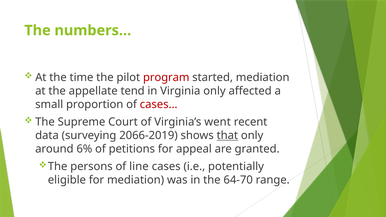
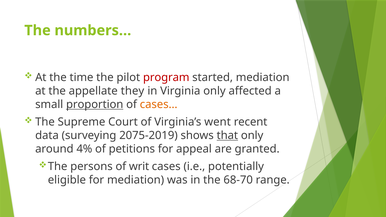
tend: tend -> they
proportion underline: none -> present
cases… colour: red -> orange
2066-2019: 2066-2019 -> 2075-2019
6%: 6% -> 4%
line: line -> writ
64-70: 64-70 -> 68-70
